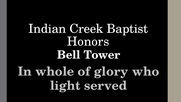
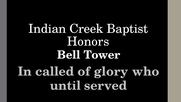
whole: whole -> called
light: light -> until
